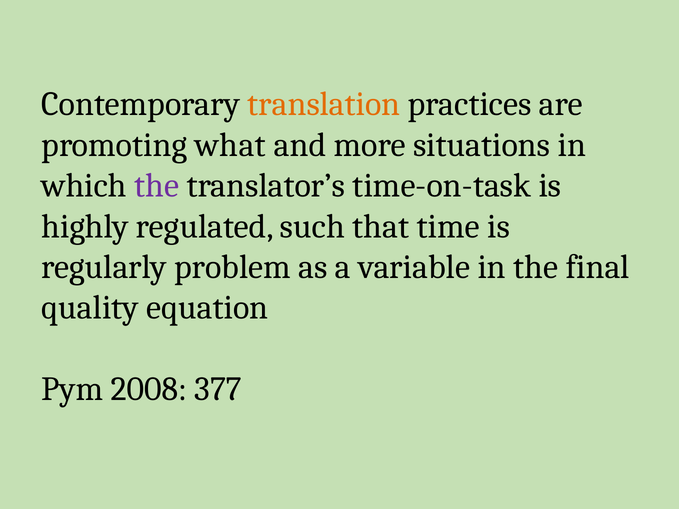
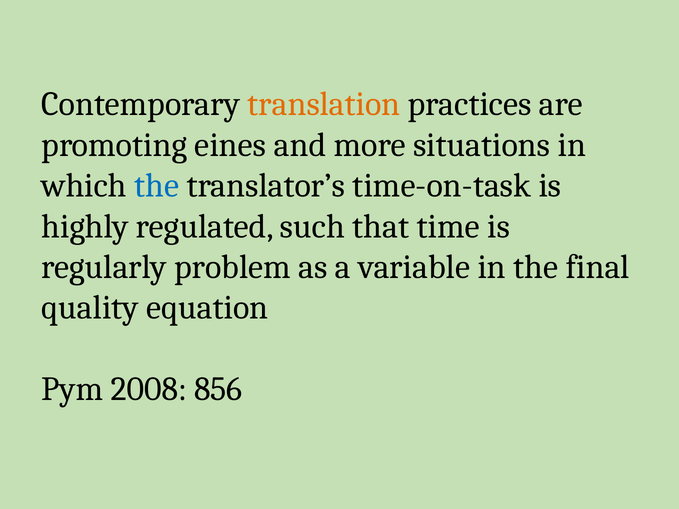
what: what -> eines
the at (157, 186) colour: purple -> blue
377: 377 -> 856
